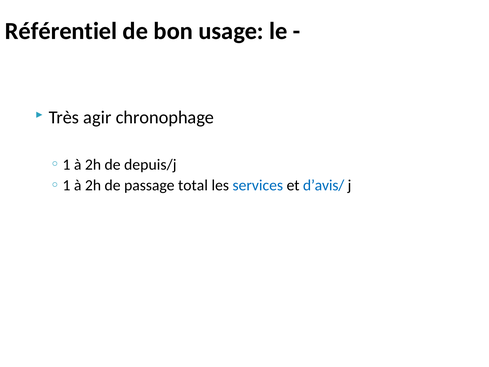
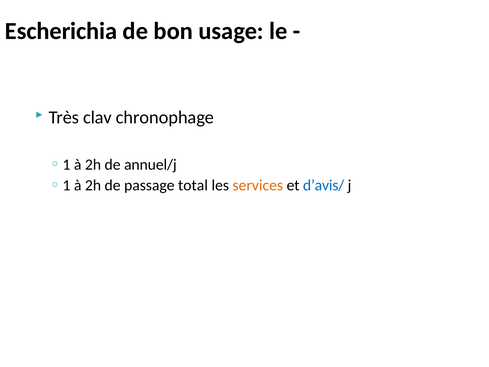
Référentiel: Référentiel -> Escherichia
agir: agir -> clav
depuis/j: depuis/j -> annuel/j
services colour: blue -> orange
